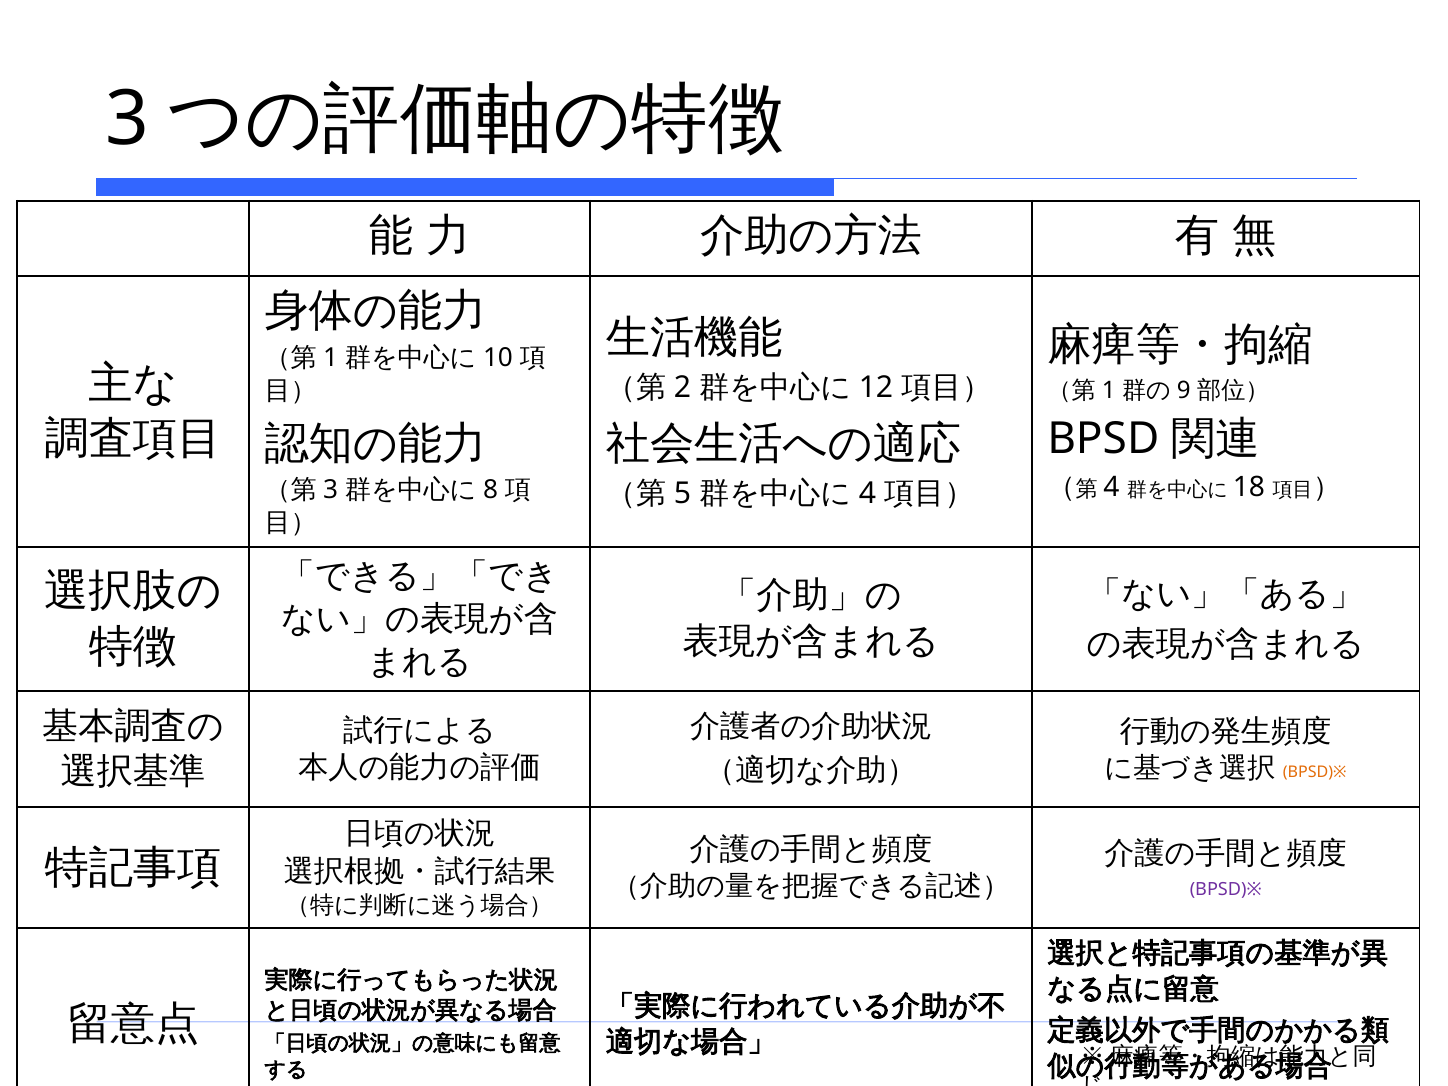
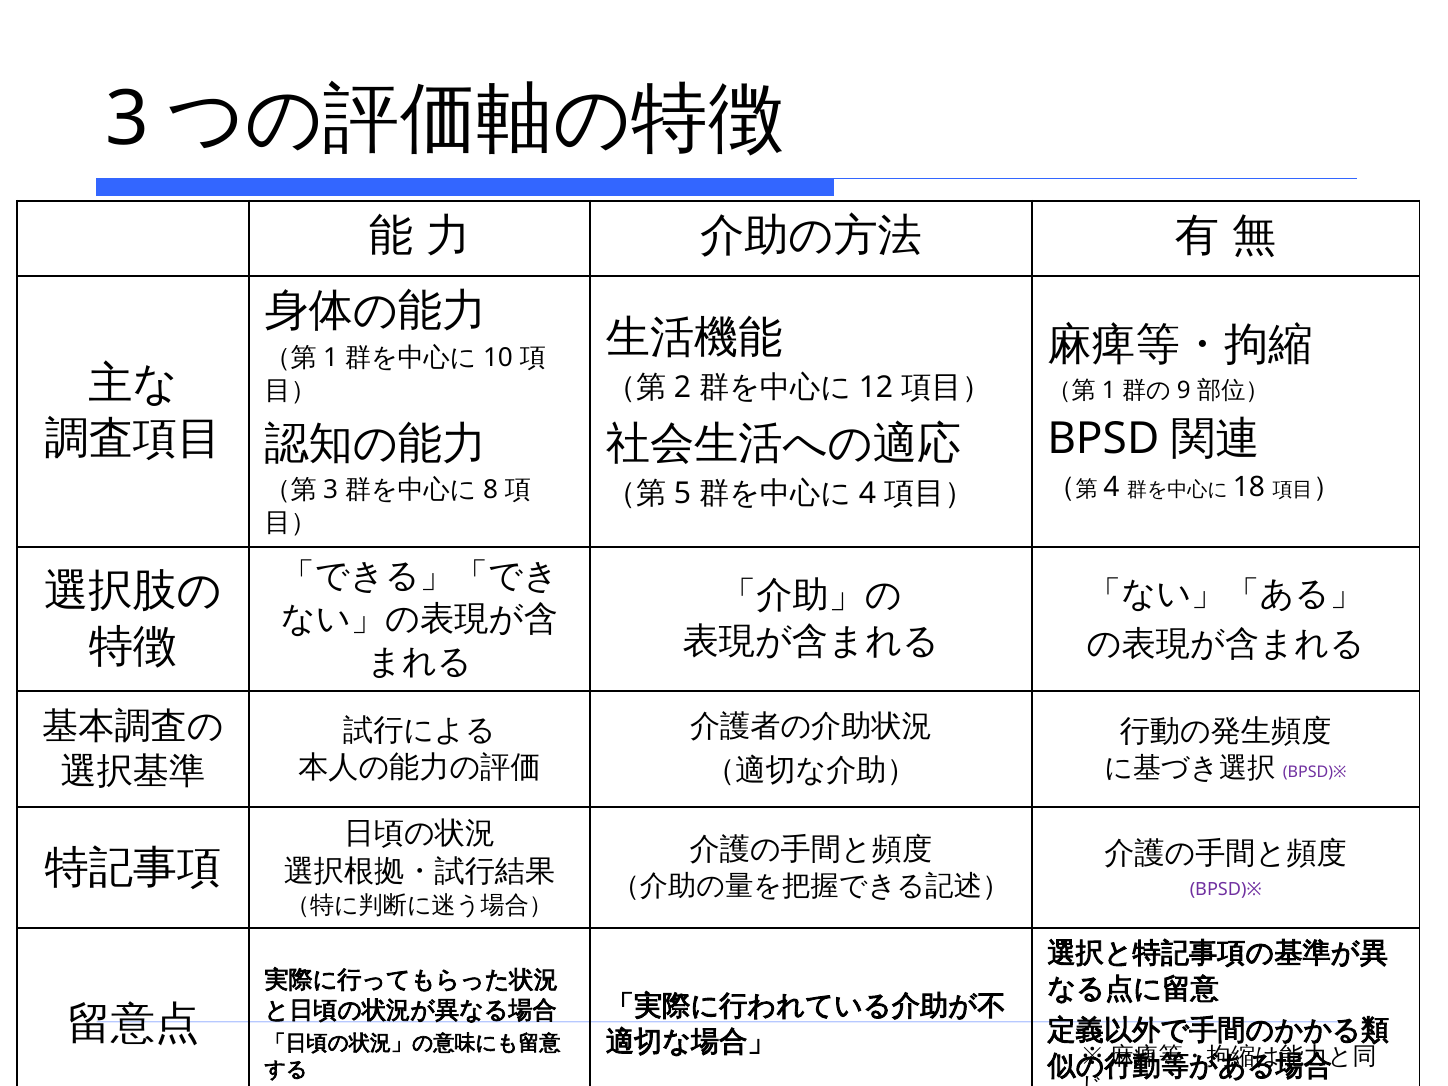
BPSD)※ at (1315, 772) colour: orange -> purple
